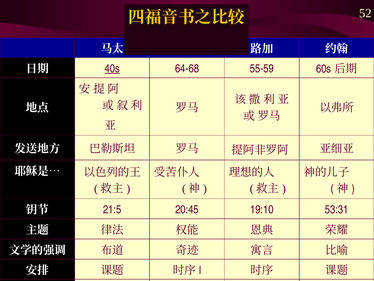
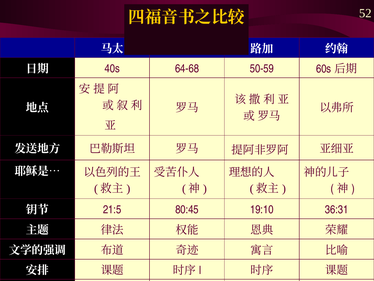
40s underline: present -> none
55-59: 55-59 -> 50-59
20:45: 20:45 -> 80:45
53:31: 53:31 -> 36:31
